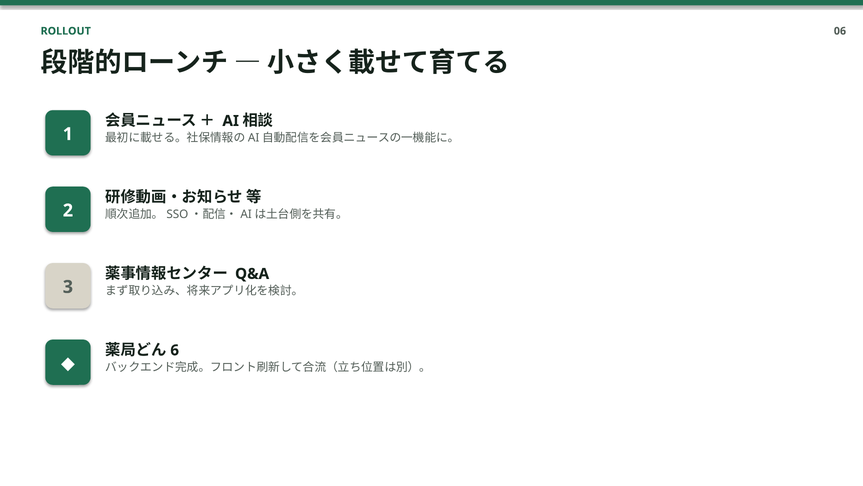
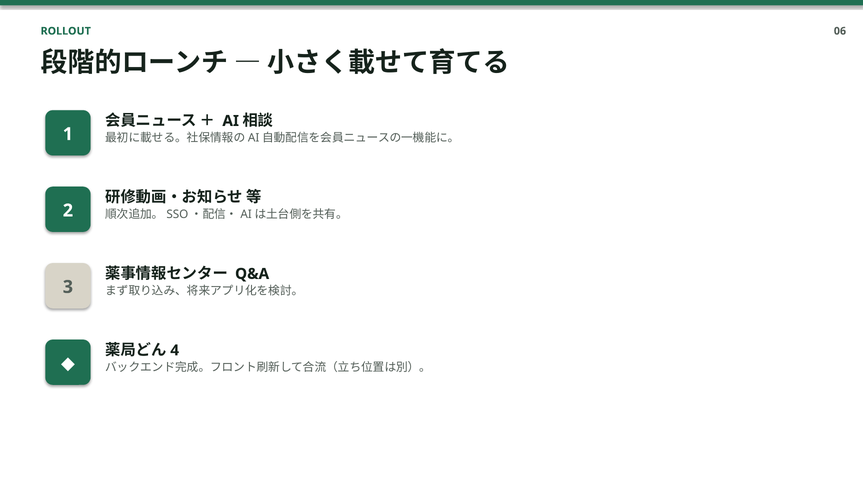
6: 6 -> 4
